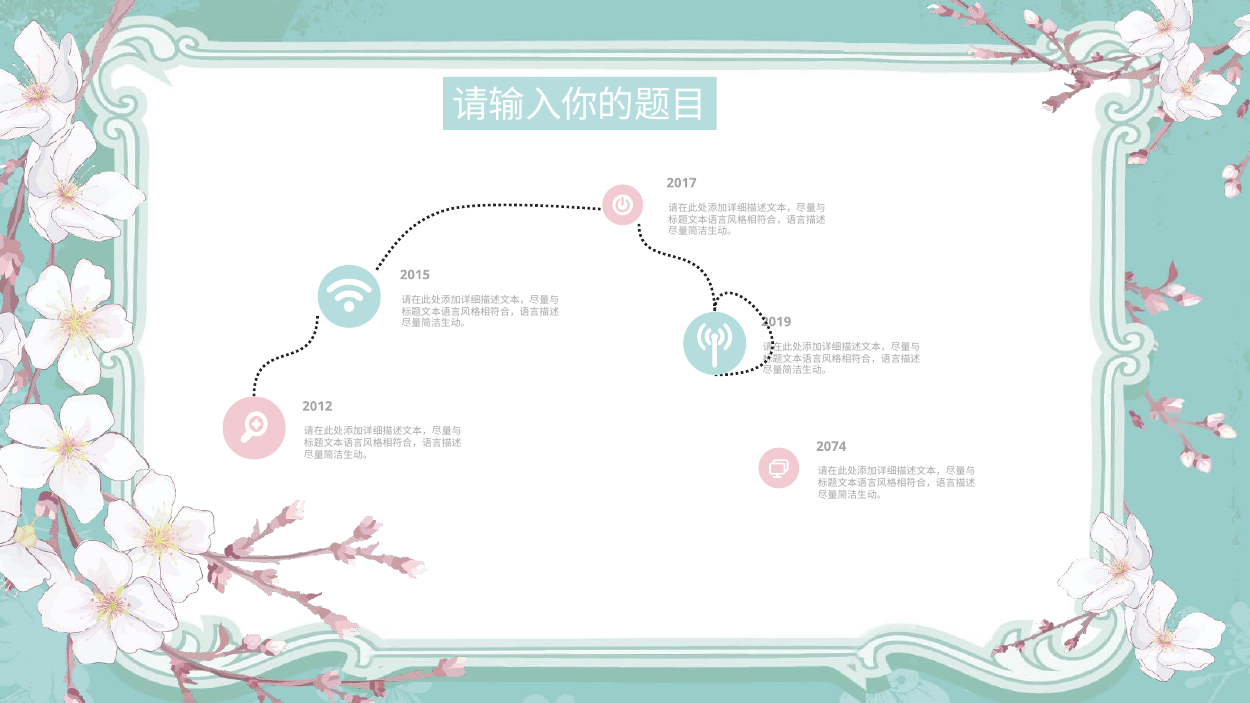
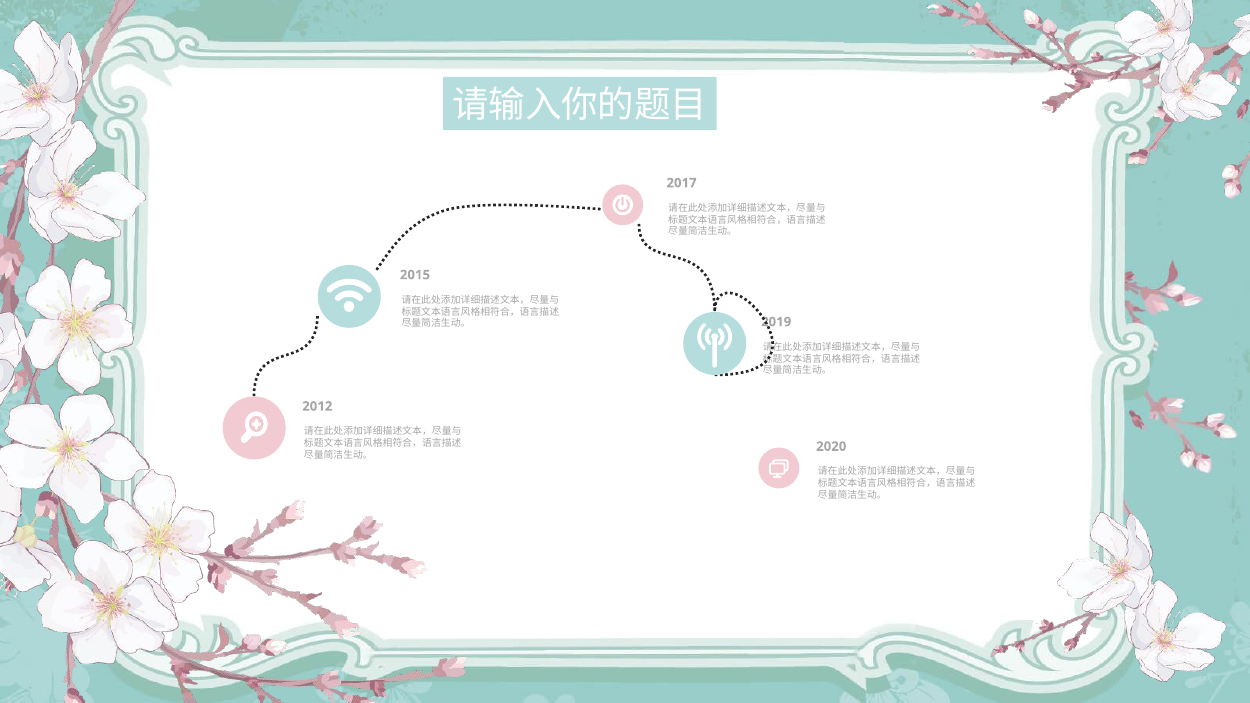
2074: 2074 -> 2020
